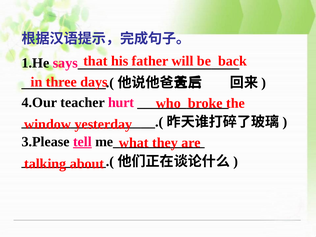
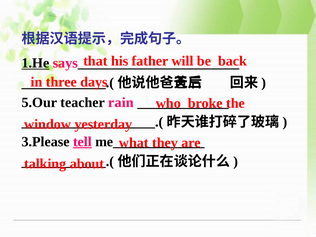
1.He underline: none -> present
4.Our: 4.Our -> 5.Our
hurt: hurt -> rain
